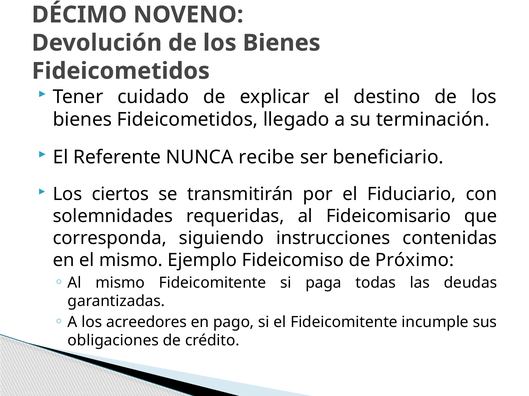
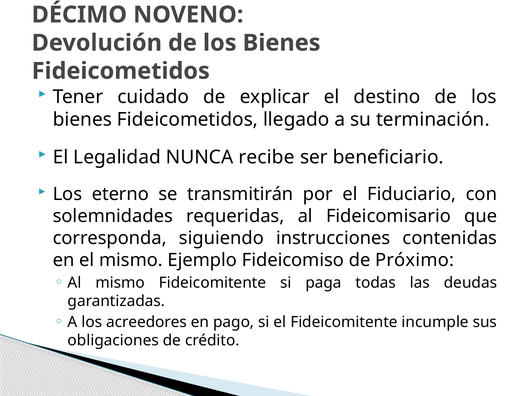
Referente: Referente -> Legalidad
ciertos: ciertos -> eterno
